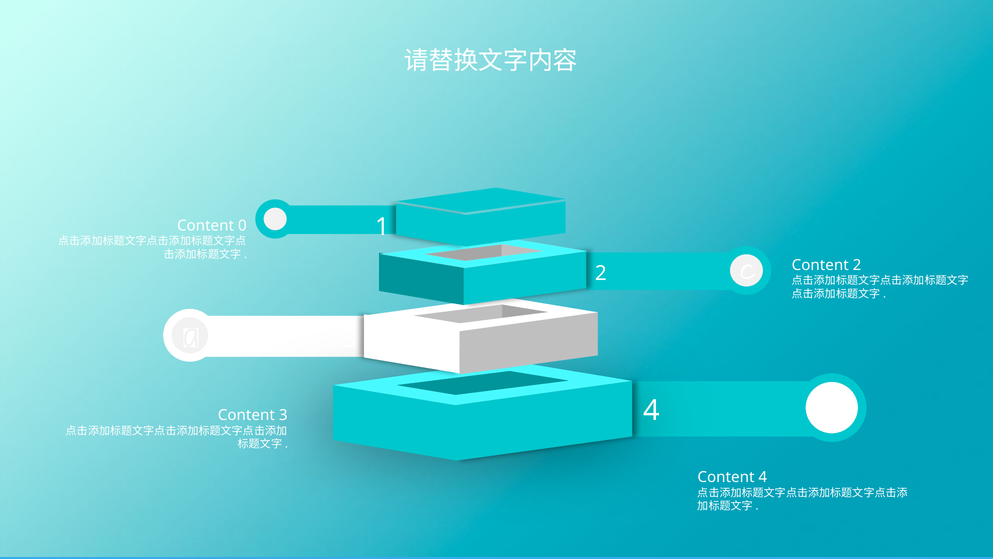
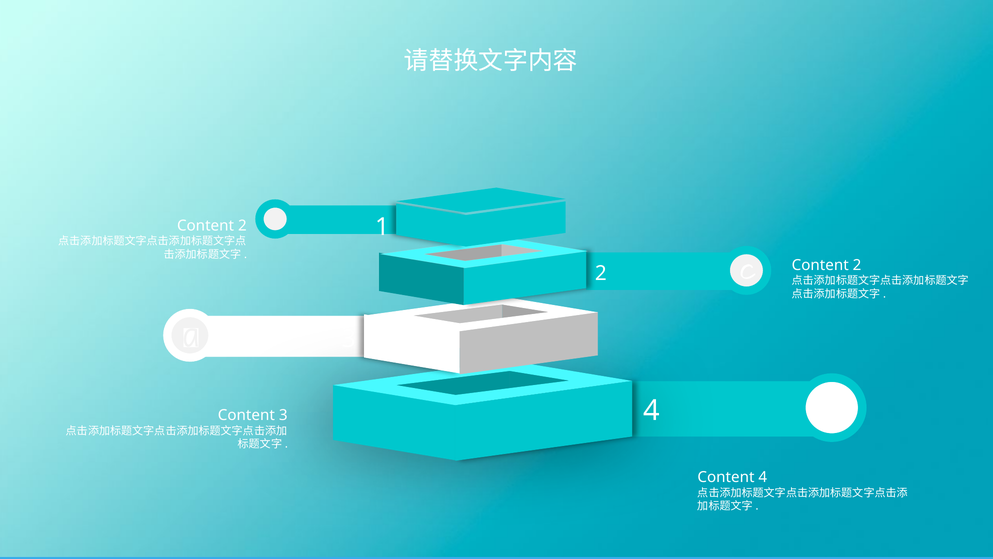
0 at (242, 225): 0 -> 2
